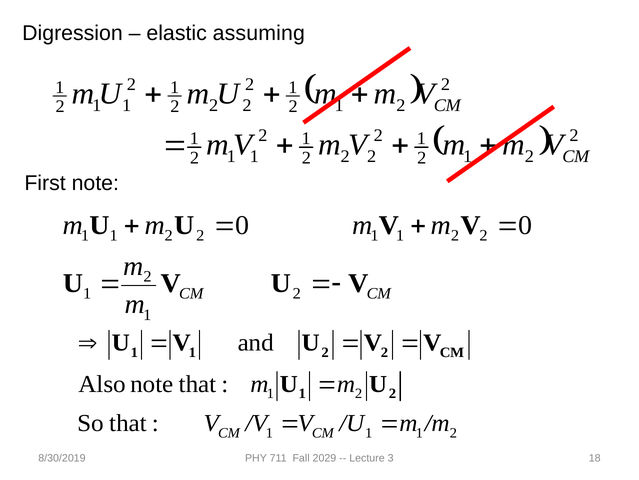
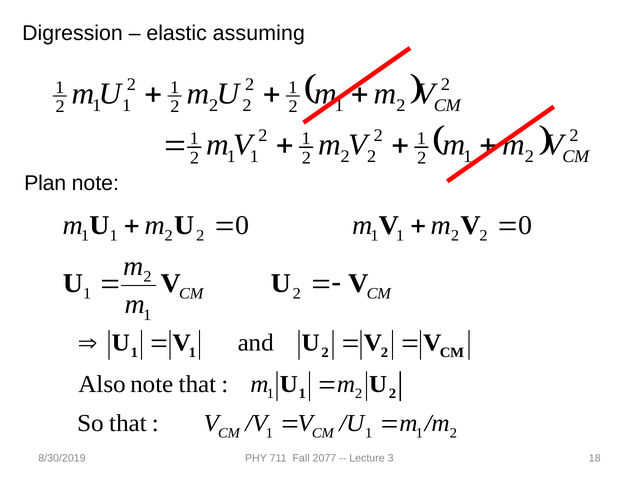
First: First -> Plan
2029: 2029 -> 2077
